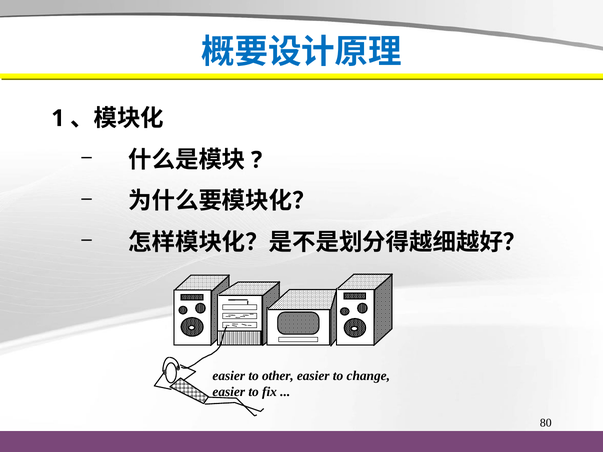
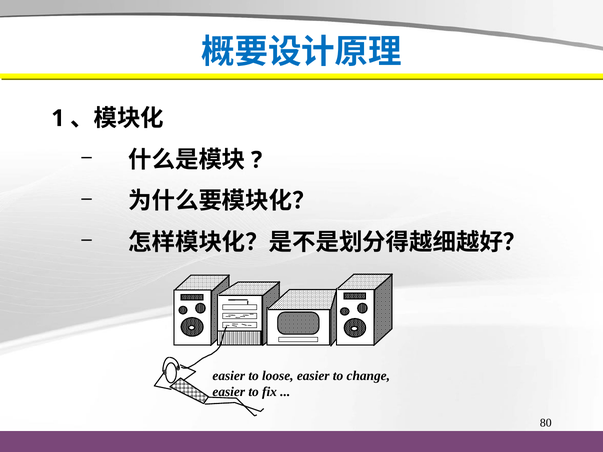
other: other -> loose
